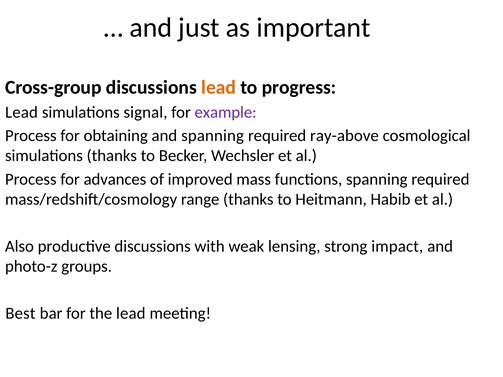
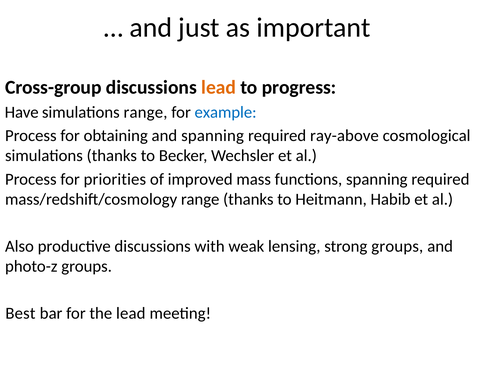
Lead at (21, 112): Lead -> Have
simulations signal: signal -> range
example colour: purple -> blue
advances: advances -> priorities
strong impact: impact -> groups
